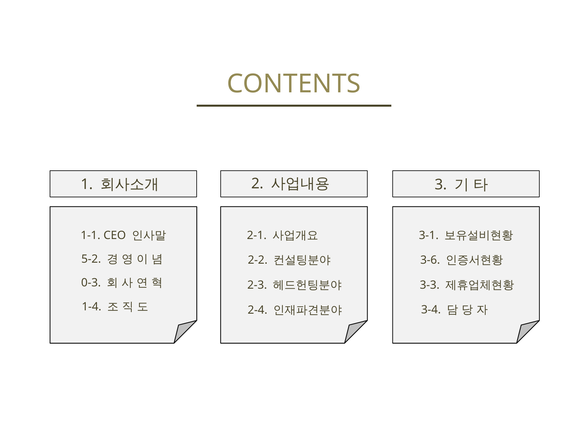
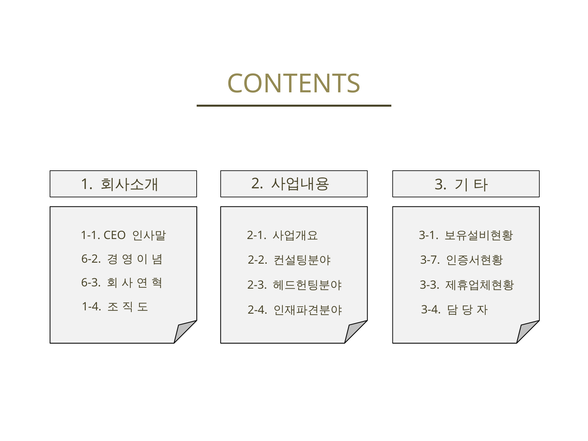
5-2: 5-2 -> 6-2
3-6: 3-6 -> 3-7
0-3: 0-3 -> 6-3
